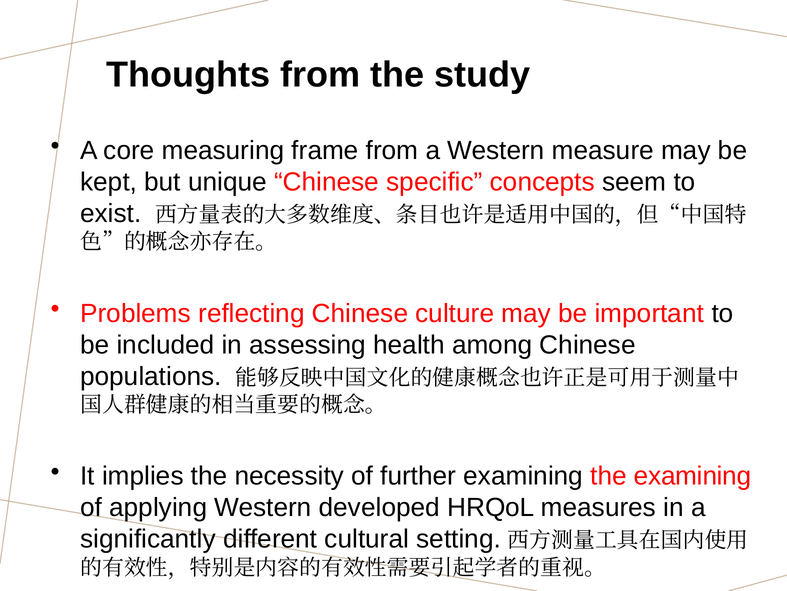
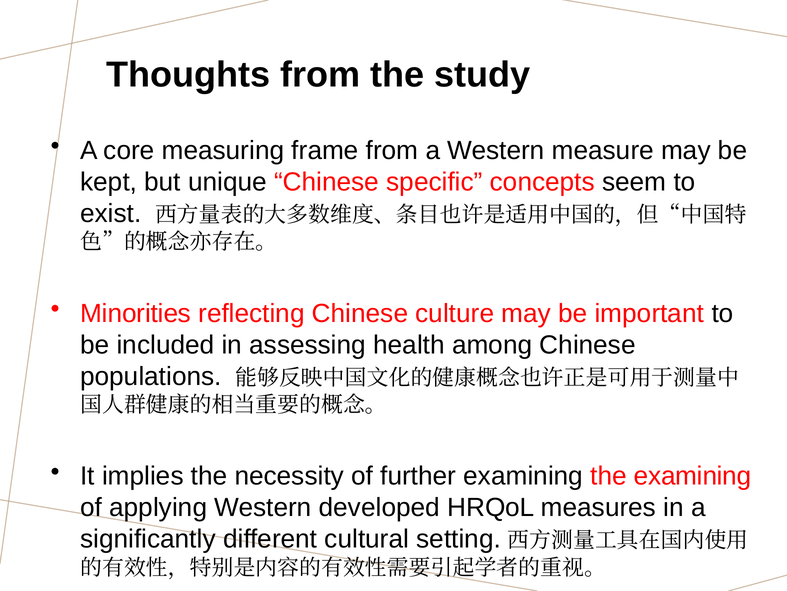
Problems: Problems -> Minorities
